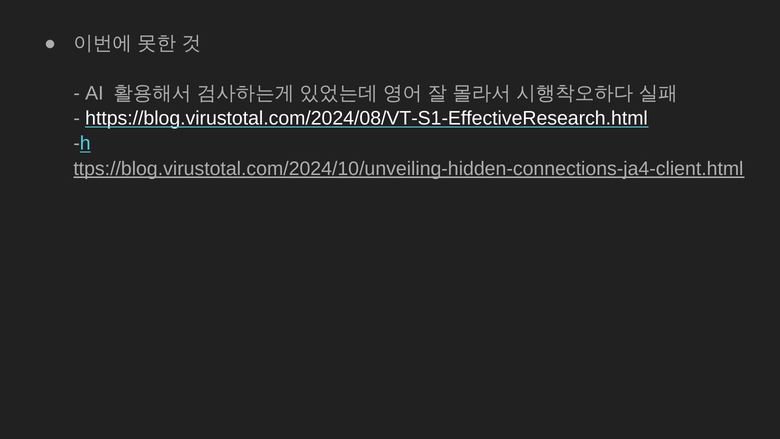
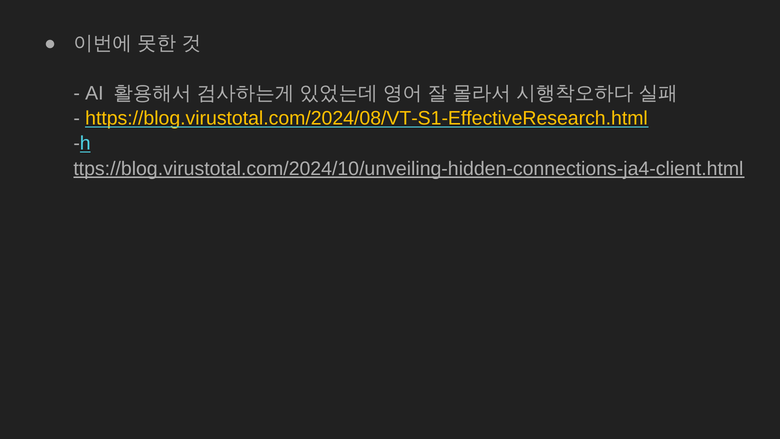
https://blog.virustotal.com/2024/08/VT-S1-EffectiveResearch.html colour: white -> yellow
